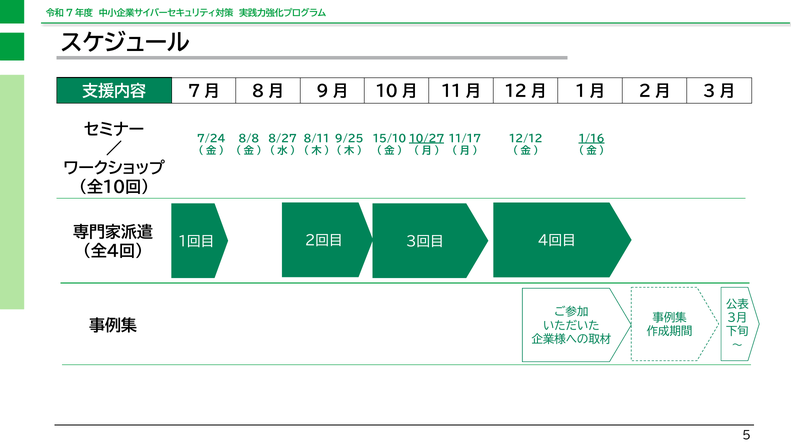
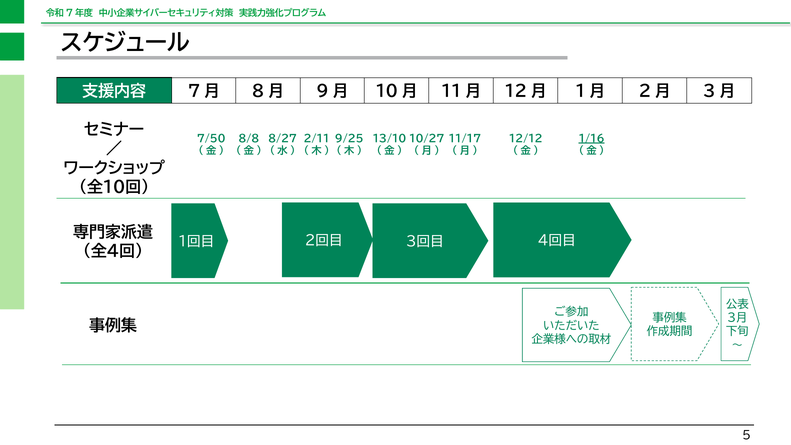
7/24: 7/24 -> 7/50
8/11: 8/11 -> 2/11
15/10: 15/10 -> 13/10
10/27 underline: present -> none
